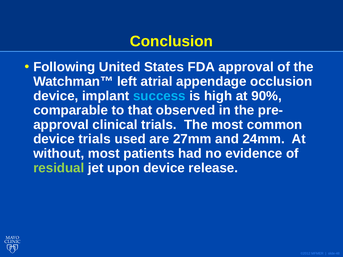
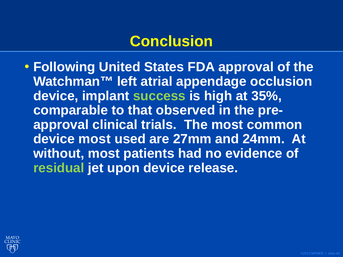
success colour: light blue -> light green
90%: 90% -> 35%
device trials: trials -> most
